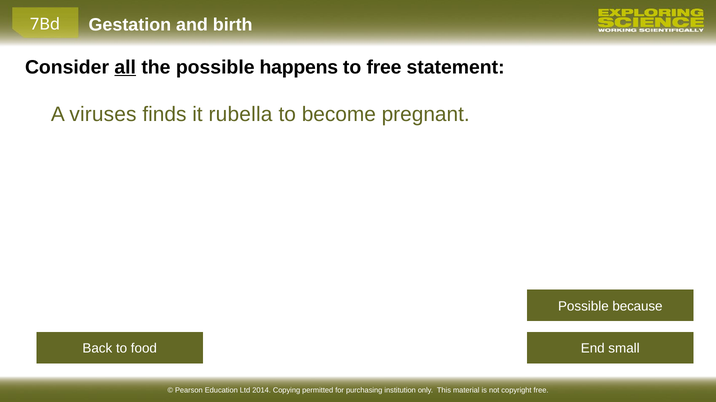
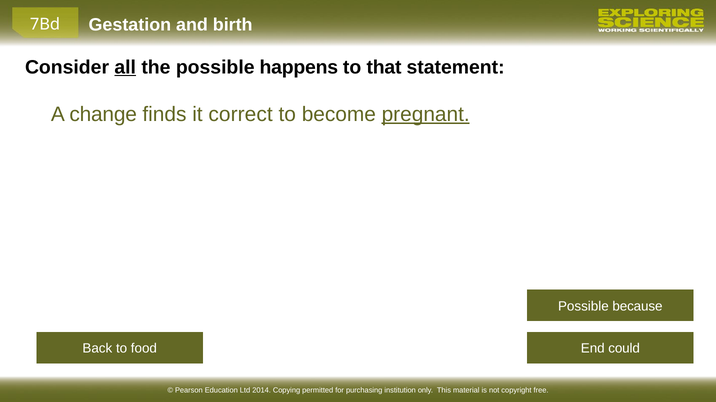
to free: free -> that
viruses: viruses -> change
rubella: rubella -> correct
pregnant underline: none -> present
small: small -> could
